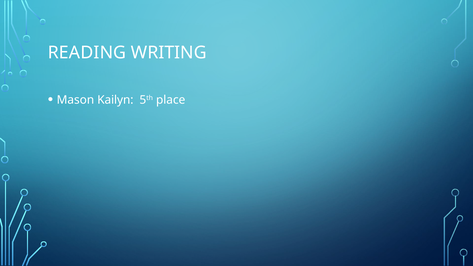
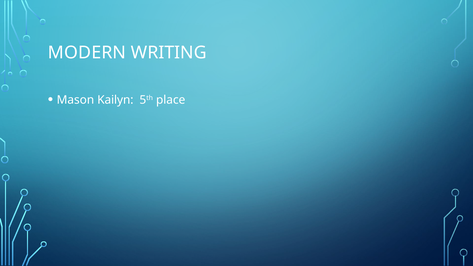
READING: READING -> MODERN
